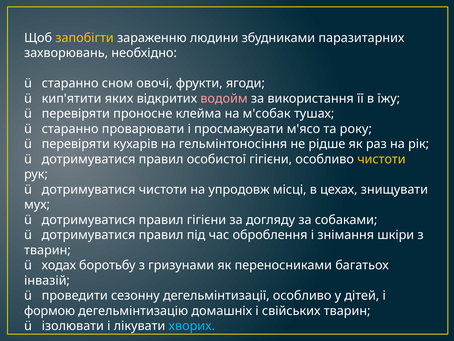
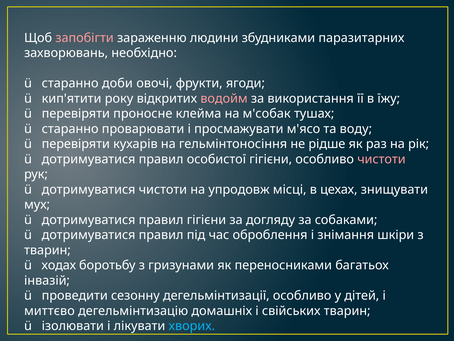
запобігти colour: yellow -> pink
сном: сном -> доби
яких: яких -> року
року: року -> воду
чистоти at (381, 159) colour: yellow -> pink
формою: формою -> миттєво
